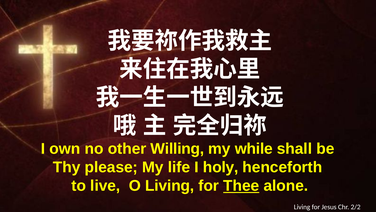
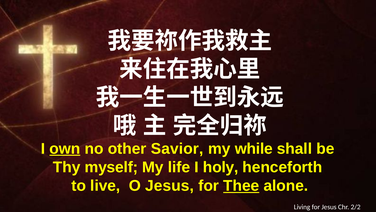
own underline: none -> present
Willing: Willing -> Savior
please: please -> myself
O Living: Living -> Jesus
